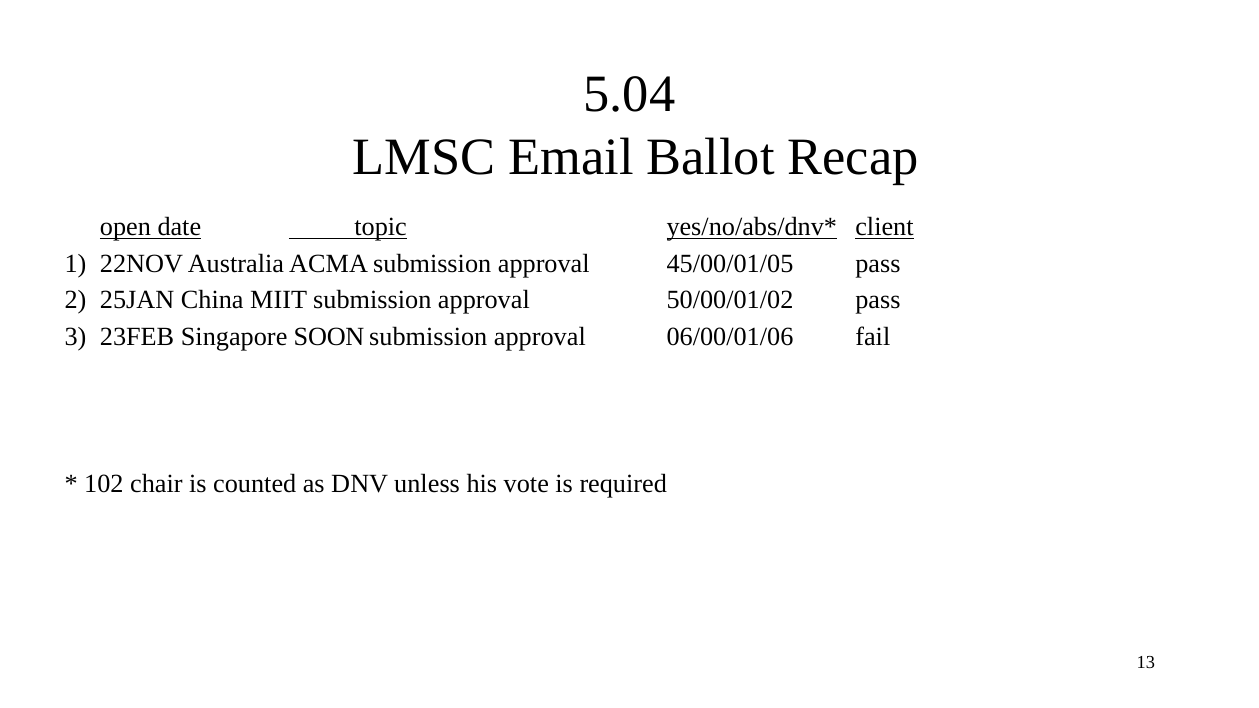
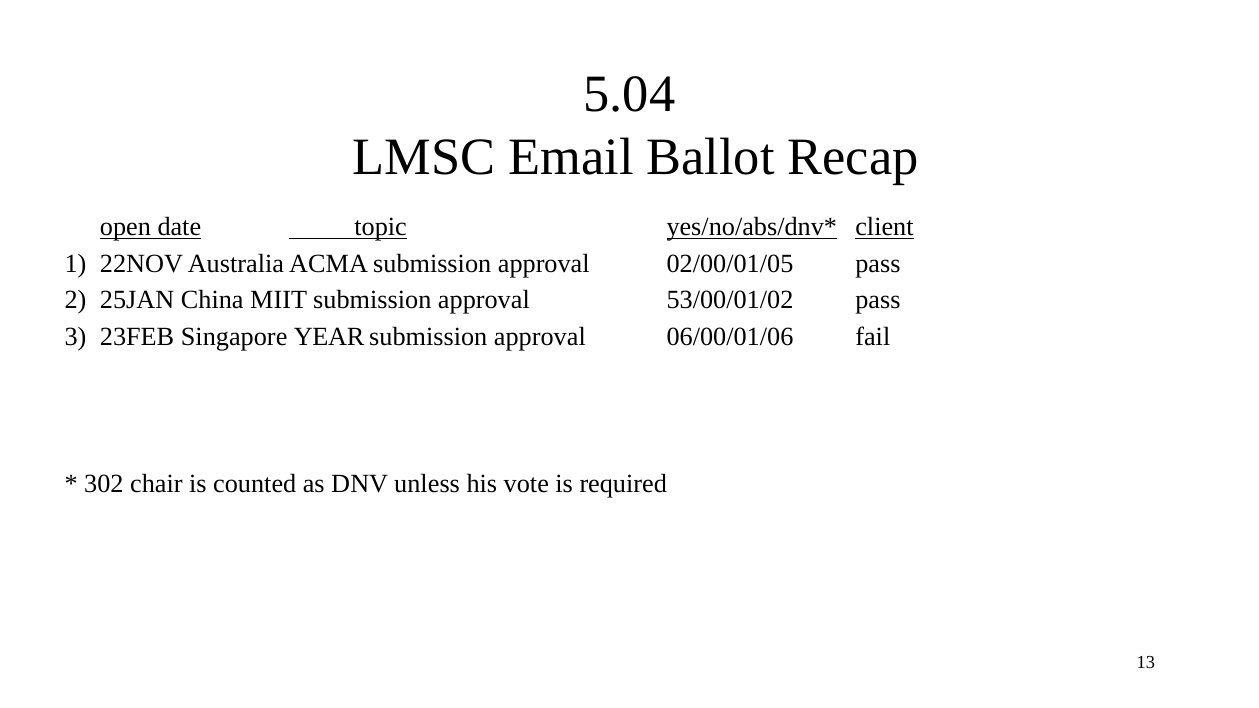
45/00/01/05: 45/00/01/05 -> 02/00/01/05
50/00/01/02: 50/00/01/02 -> 53/00/01/02
SOON: SOON -> YEAR
102: 102 -> 302
